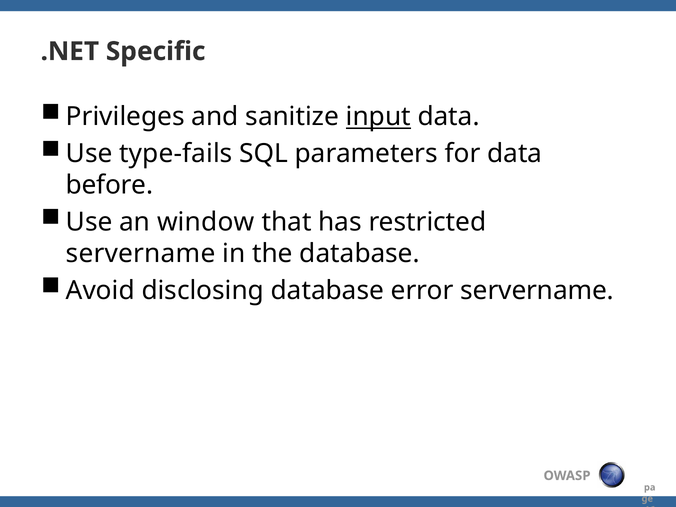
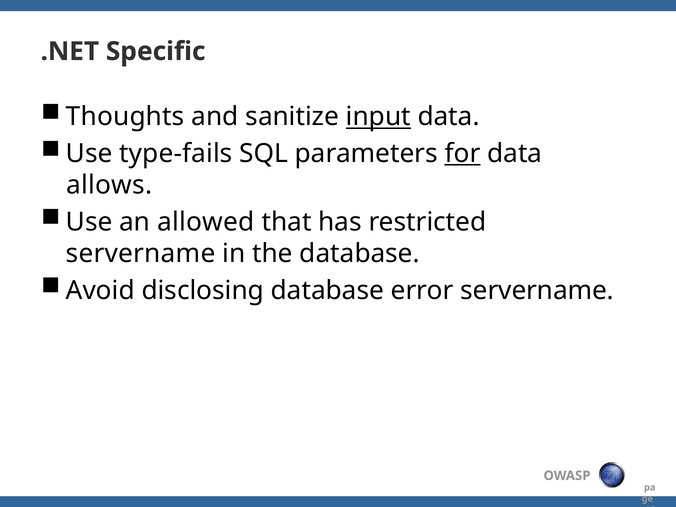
Privileges: Privileges -> Thoughts
for underline: none -> present
before: before -> allows
window: window -> allowed
